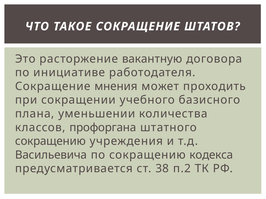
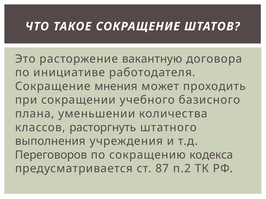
профоргана: профоргана -> расторгнуть
сокращению at (50, 142): сокращению -> выполнения
Васильевича: Васильевича -> Переговоров
38: 38 -> 87
